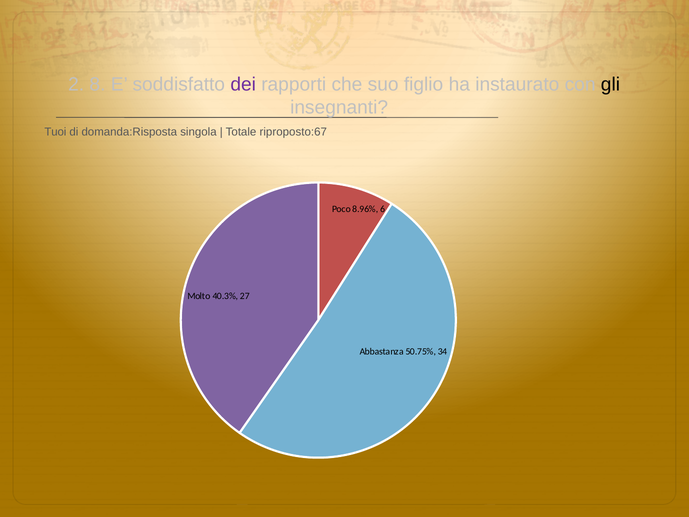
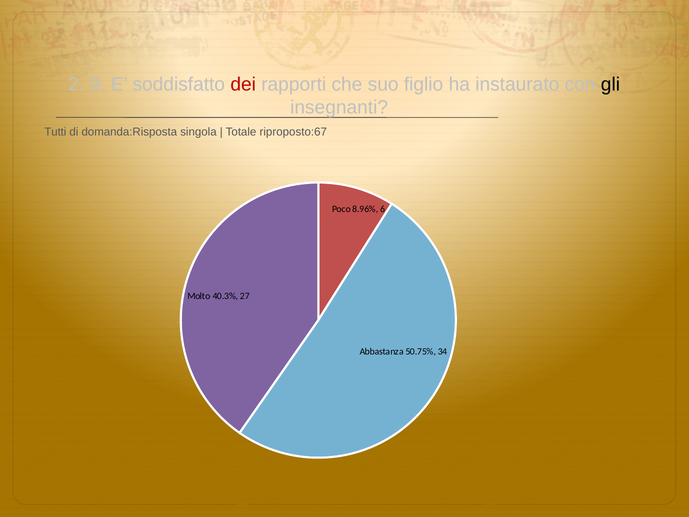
8: 8 -> 9
dei colour: purple -> red
Tuoi: Tuoi -> Tutti
